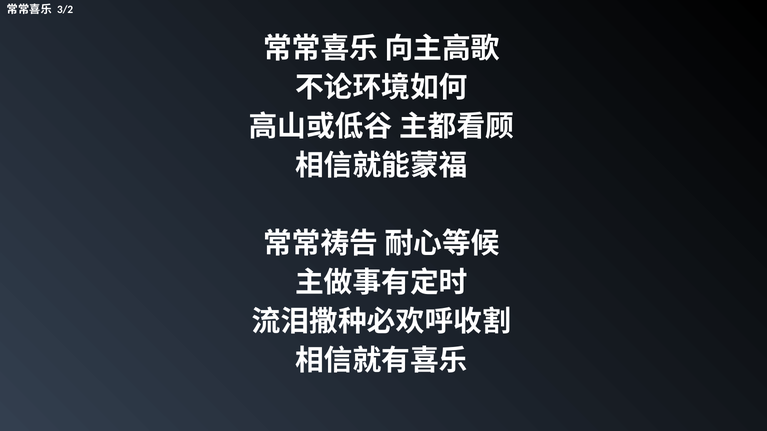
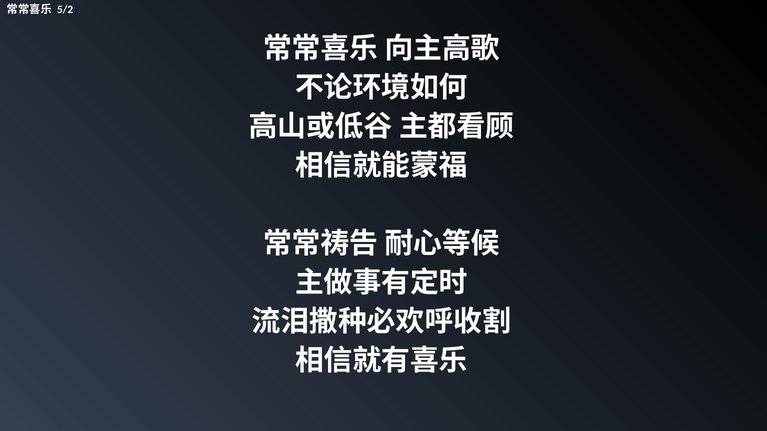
3/2: 3/2 -> 5/2
